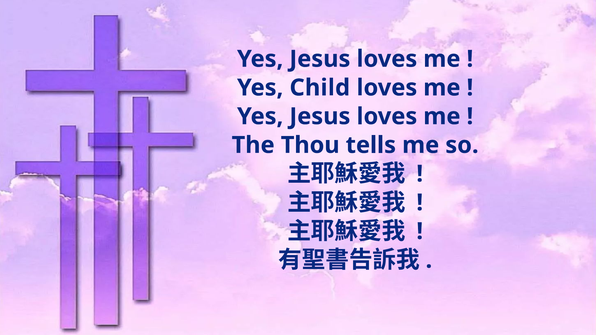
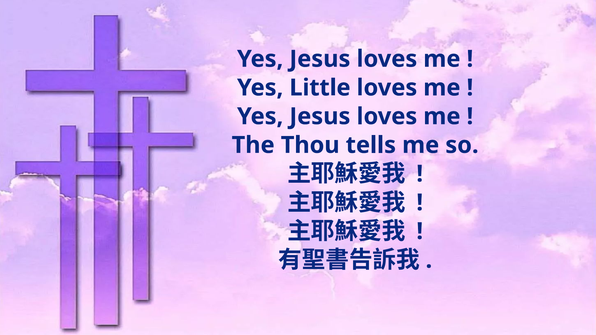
Child: Child -> Little
